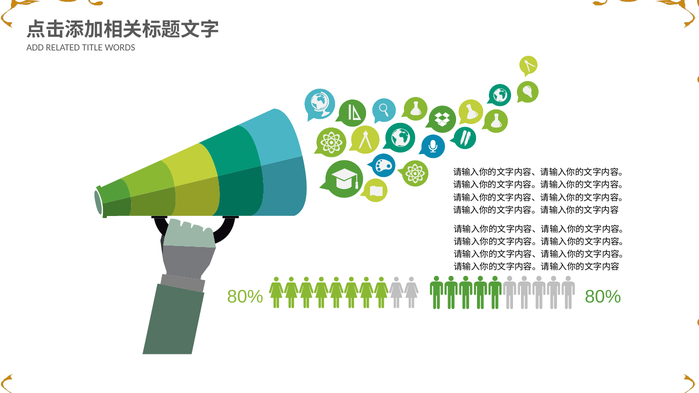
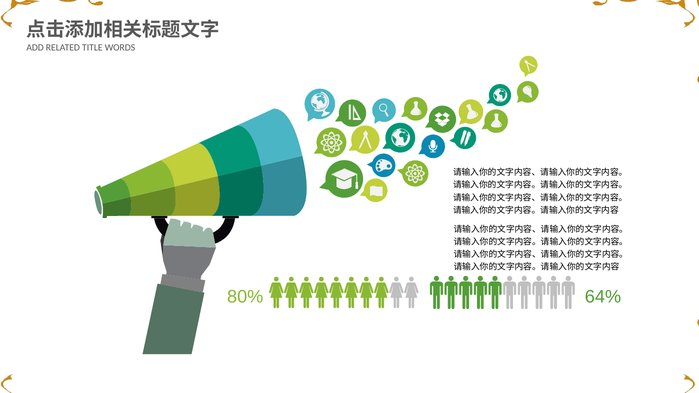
80% 80%: 80% -> 64%
